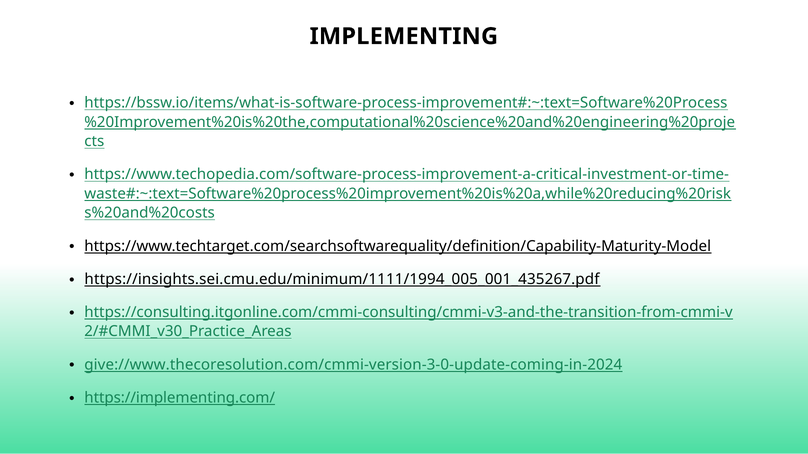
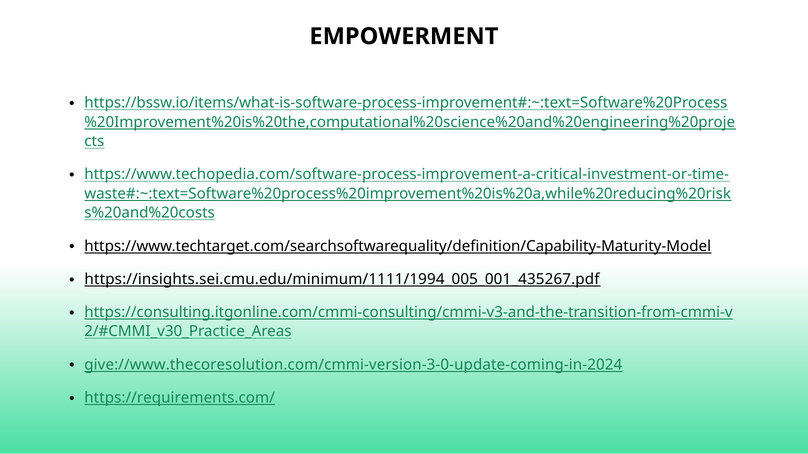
IMPLEMENTING: IMPLEMENTING -> EMPOWERMENT
https://implementing.com/: https://implementing.com/ -> https://requirements.com/
